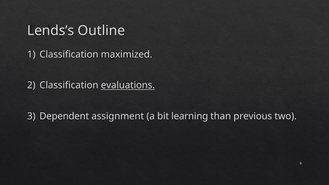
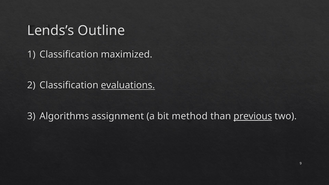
Dependent: Dependent -> Algorithms
learning: learning -> method
previous underline: none -> present
